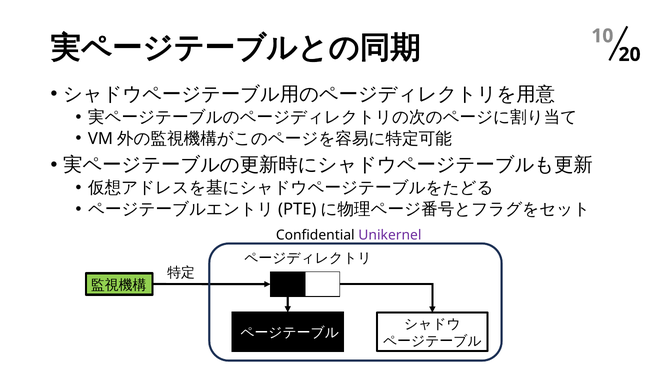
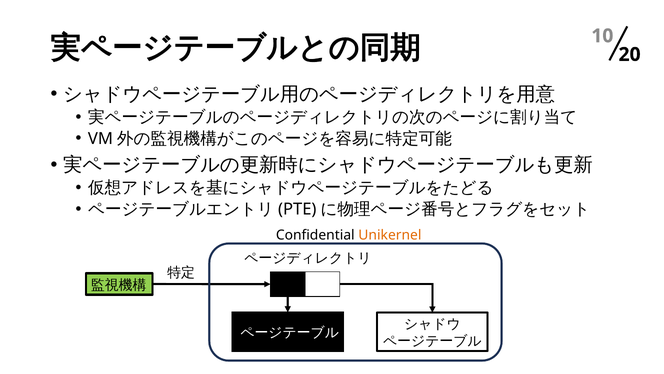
Unikernel colour: purple -> orange
